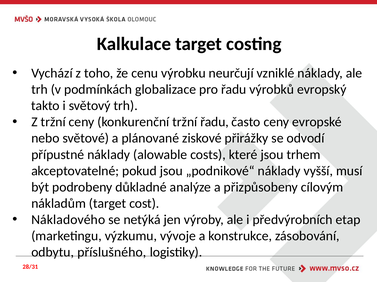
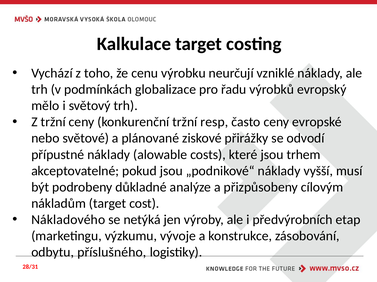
takto: takto -> mělo
tržní řadu: řadu -> resp
